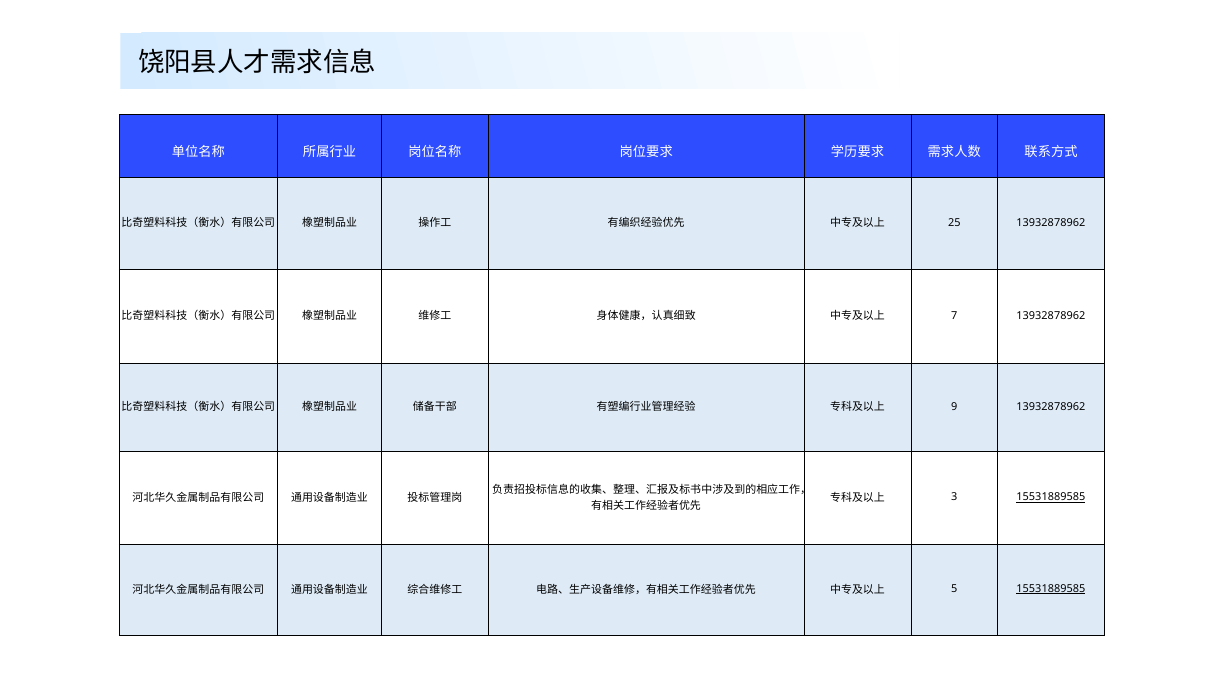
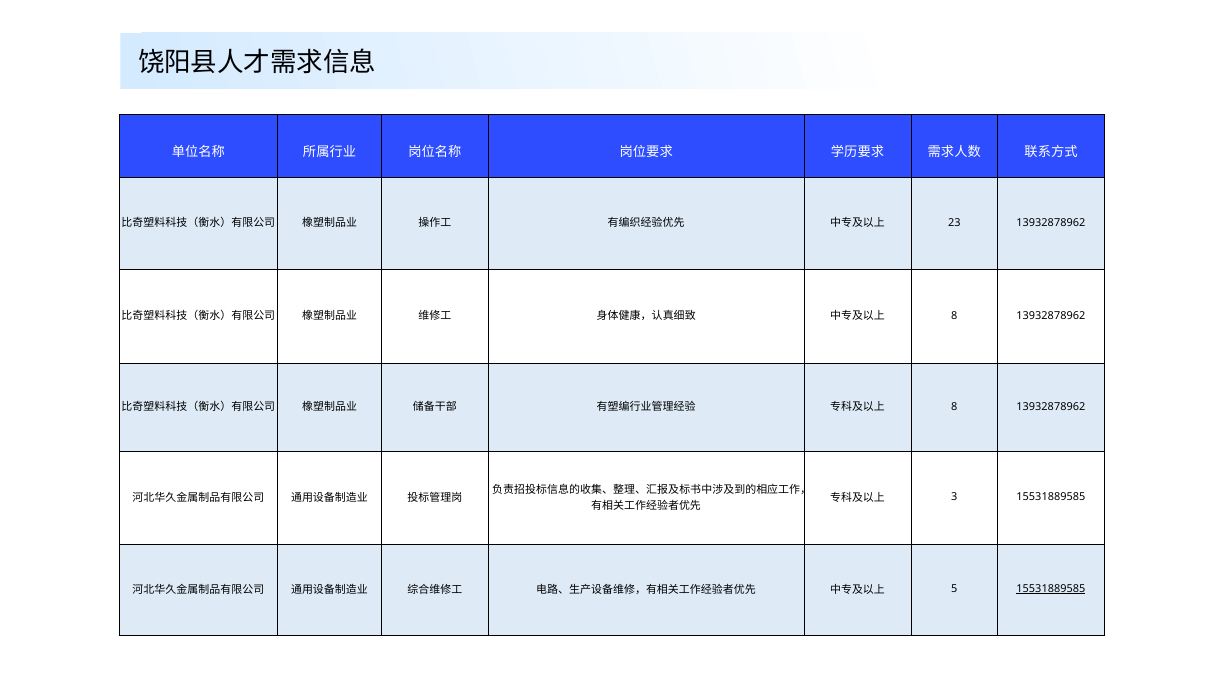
25: 25 -> 23
7 at (954, 316): 7 -> 8
9 at (954, 407): 9 -> 8
15531889585 at (1051, 497) underline: present -> none
